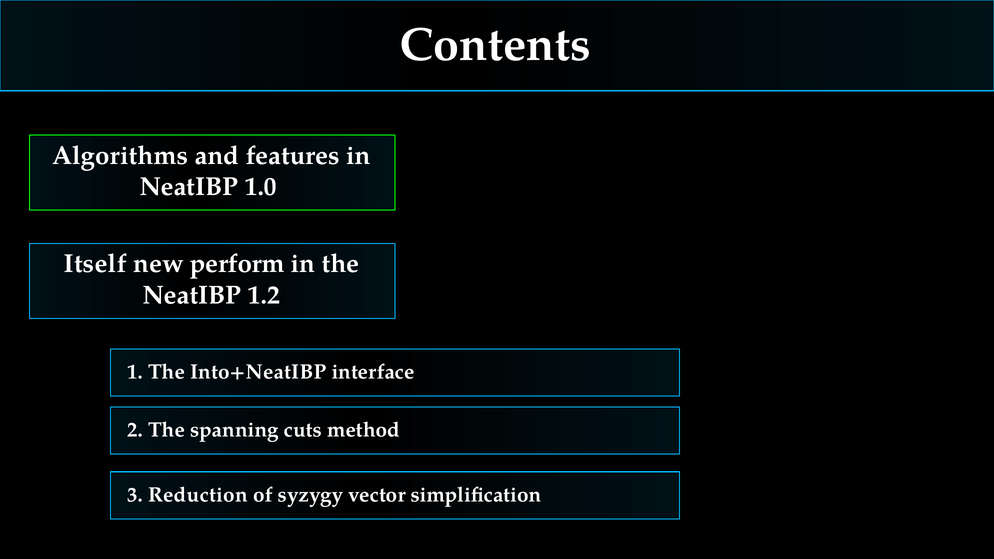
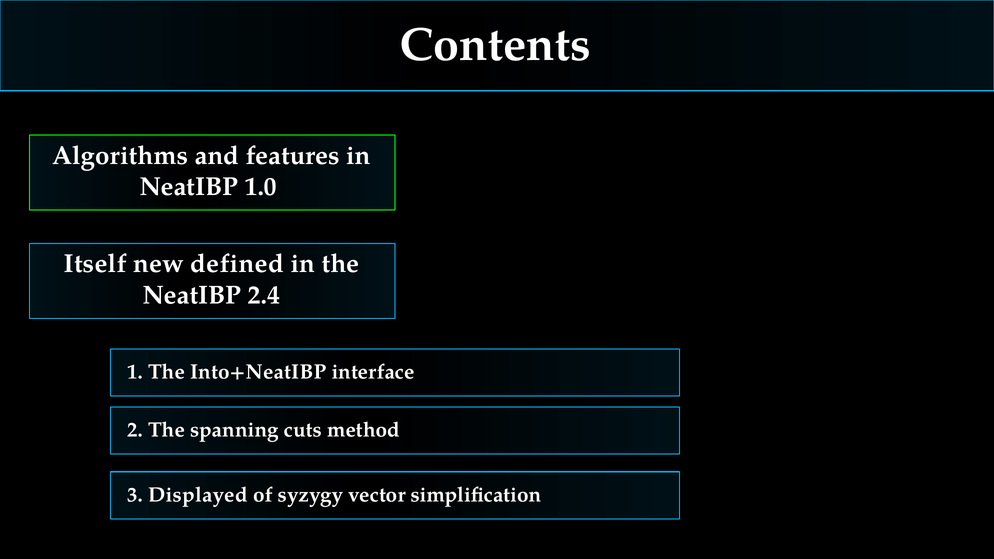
perform: perform -> defined
1.2: 1.2 -> 2.4
Reduction: Reduction -> Displayed
